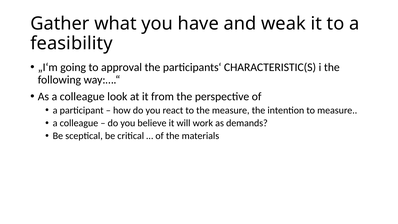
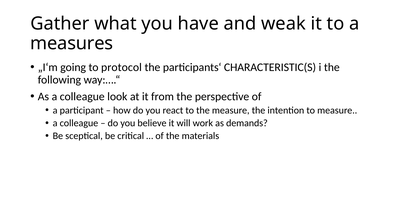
feasibility: feasibility -> measures
approval: approval -> protocol
